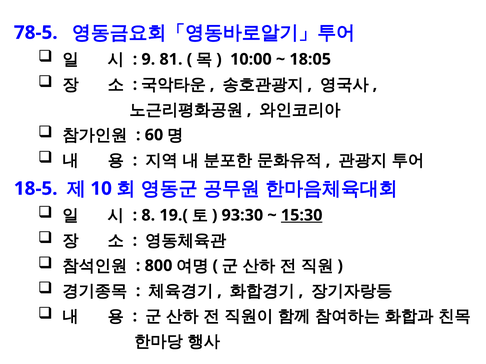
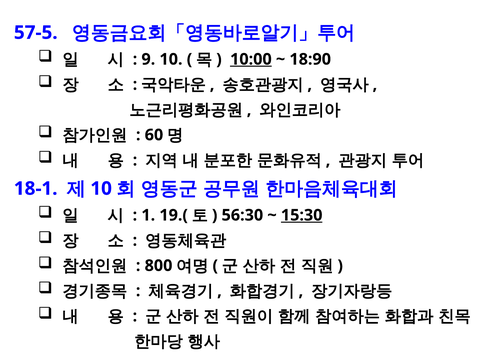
78-5: 78-5 -> 57-5
9 81: 81 -> 10
10:00 underline: none -> present
18:05: 18:05 -> 18:90
18-5: 18-5 -> 18-1
8: 8 -> 1
93:30: 93:30 -> 56:30
